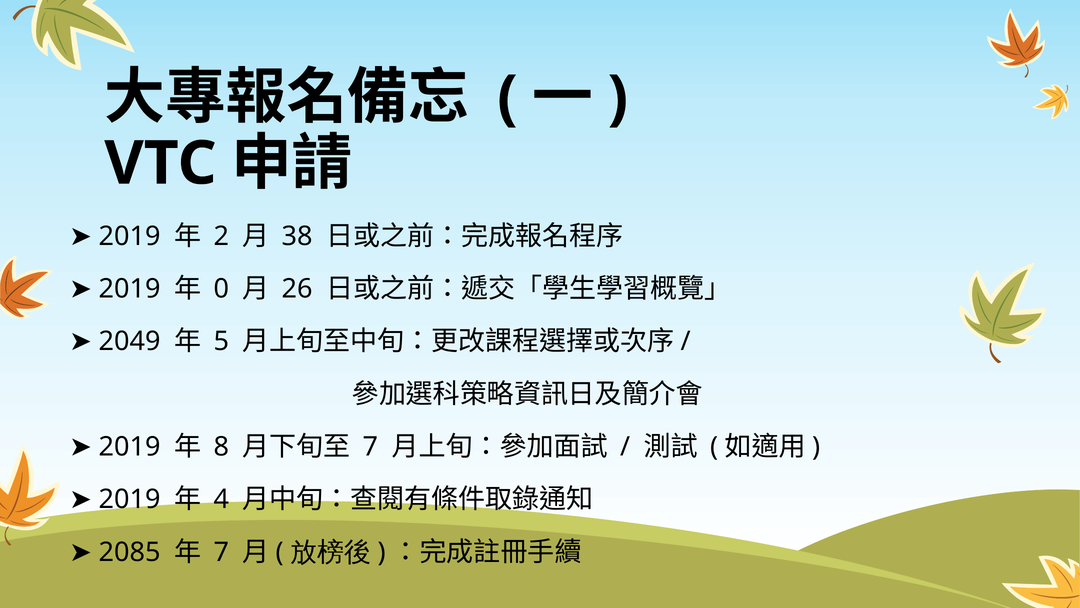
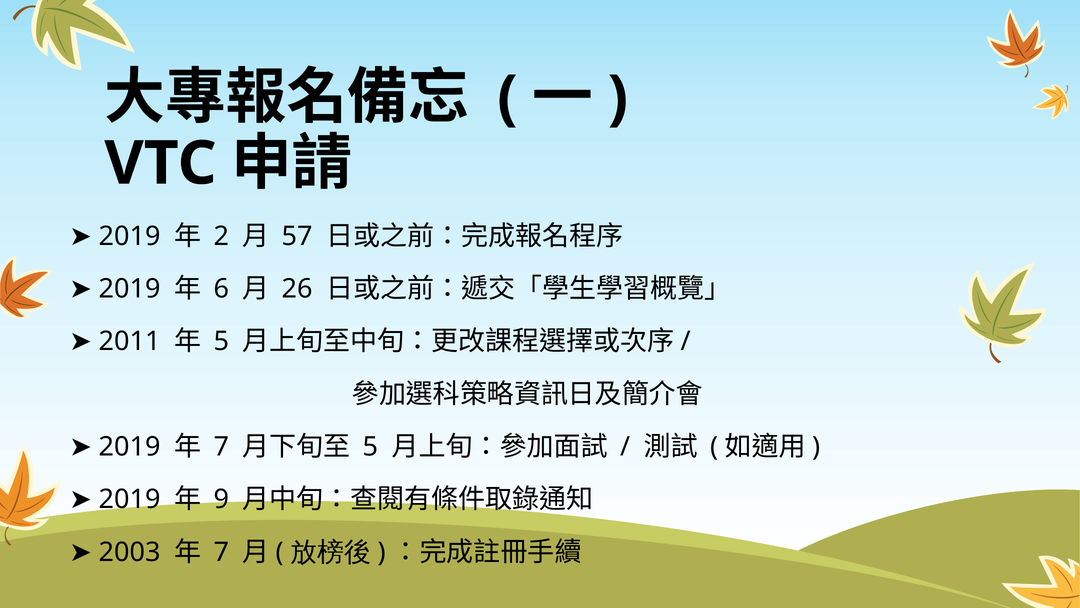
38: 38 -> 57
0: 0 -> 6
2049: 2049 -> 2011
8 at (221, 447): 8 -> 7
7 at (371, 447): 7 -> 5
4: 4 -> 9
2085: 2085 -> 2003
